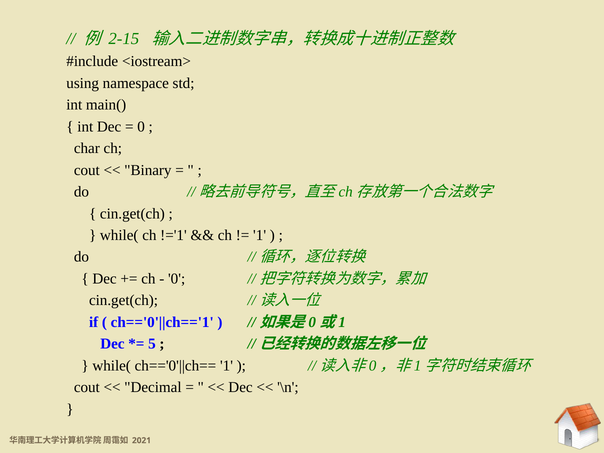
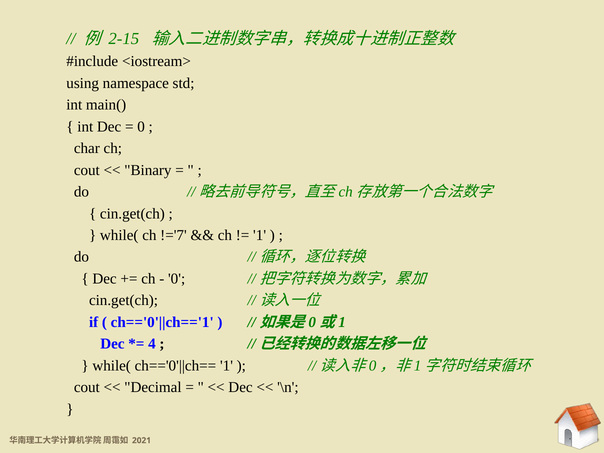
!='1: !='1 -> !='7
5: 5 -> 4
